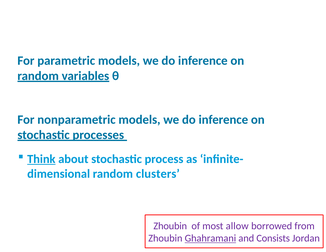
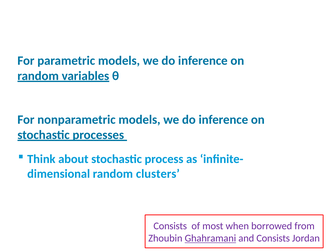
Think underline: present -> none
Zhoubin at (170, 226): Zhoubin -> Consists
allow: allow -> when
